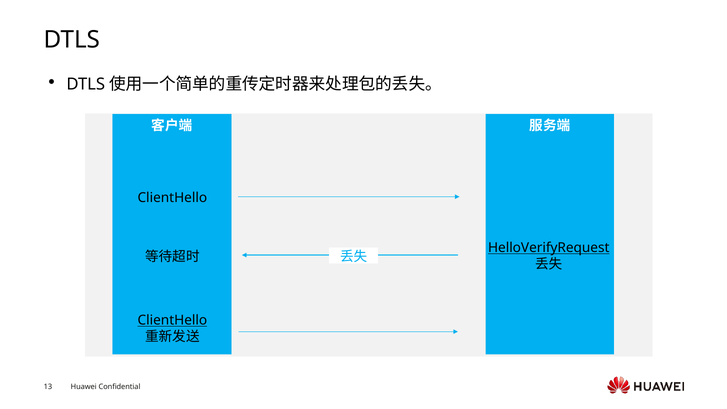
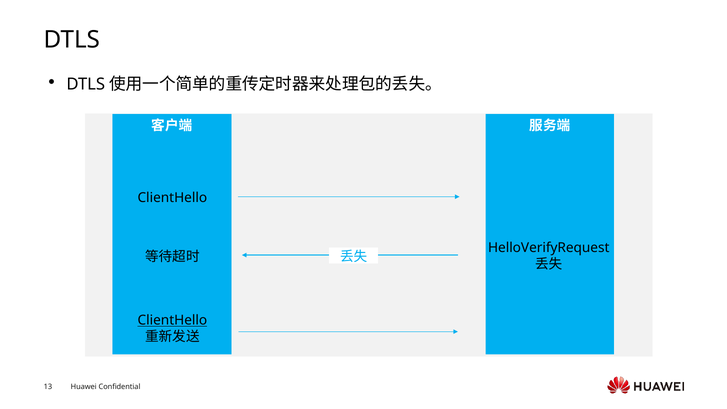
HelloVerifyRequest underline: present -> none
